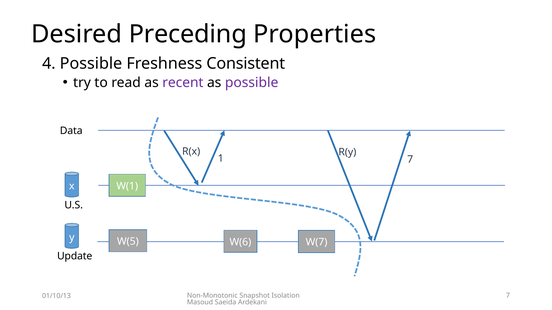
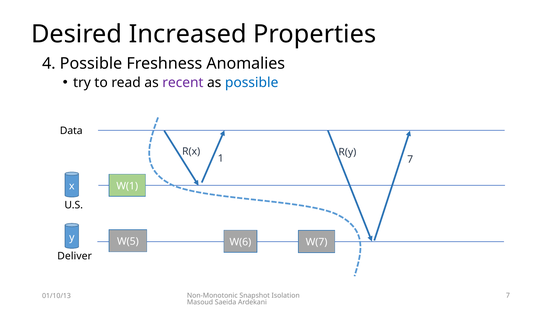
Preceding: Preceding -> Increased
Consistent: Consistent -> Anomalies
possible at (252, 83) colour: purple -> blue
Update: Update -> Deliver
